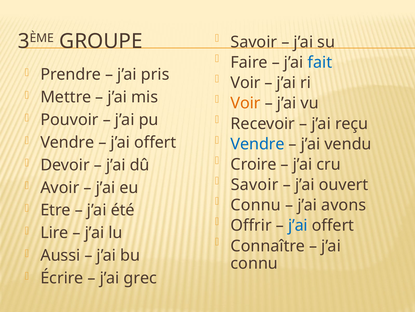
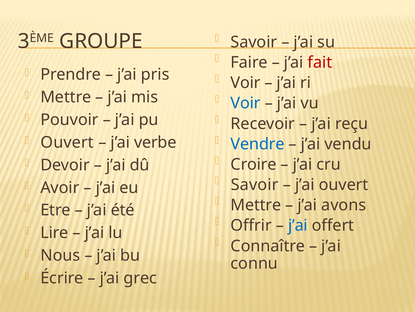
fait colour: blue -> red
Voir at (246, 103) colour: orange -> blue
Vendre at (67, 142): Vendre -> Ouvert
offert at (155, 142): offert -> verbe
Connu at (256, 205): Connu -> Mettre
Aussi: Aussi -> Nous
